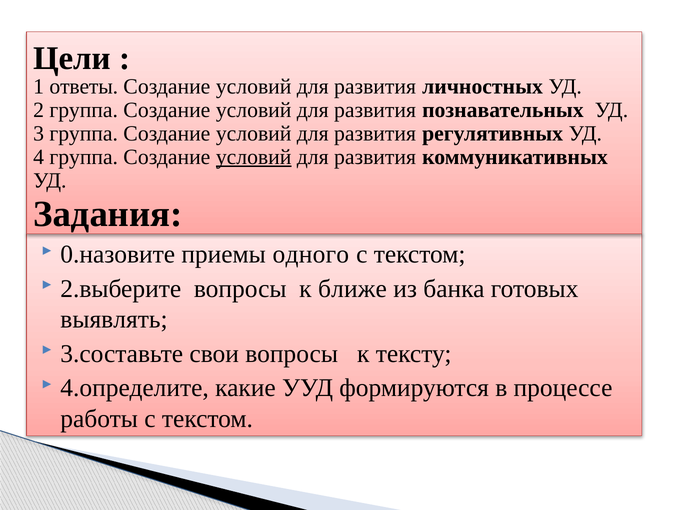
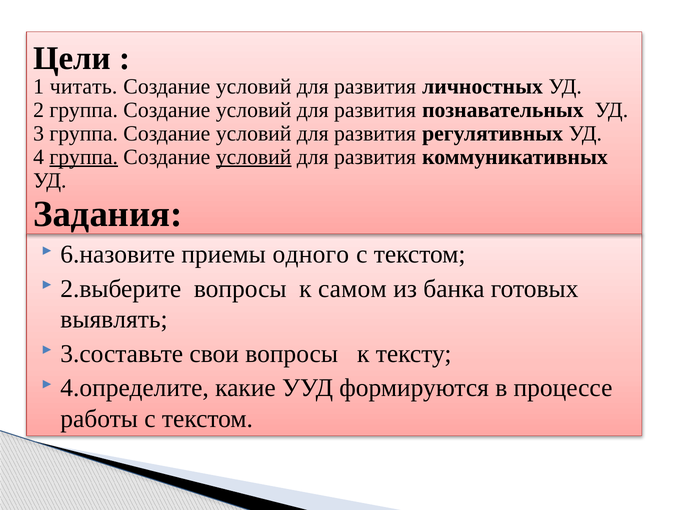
ответы: ответы -> читать
группа at (84, 157) underline: none -> present
0.назовите: 0.назовите -> 6.назовите
ближе: ближе -> самом
